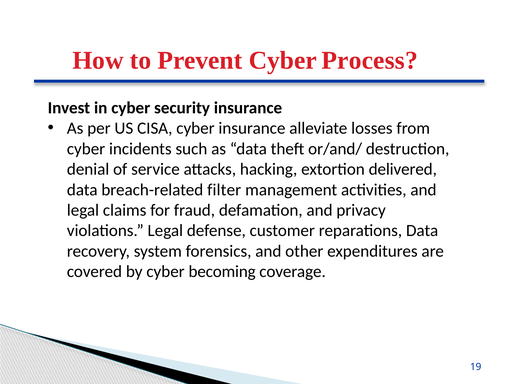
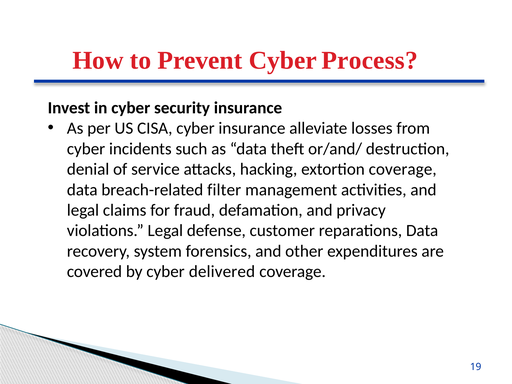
extortion delivered: delivered -> coverage
becoming: becoming -> delivered
